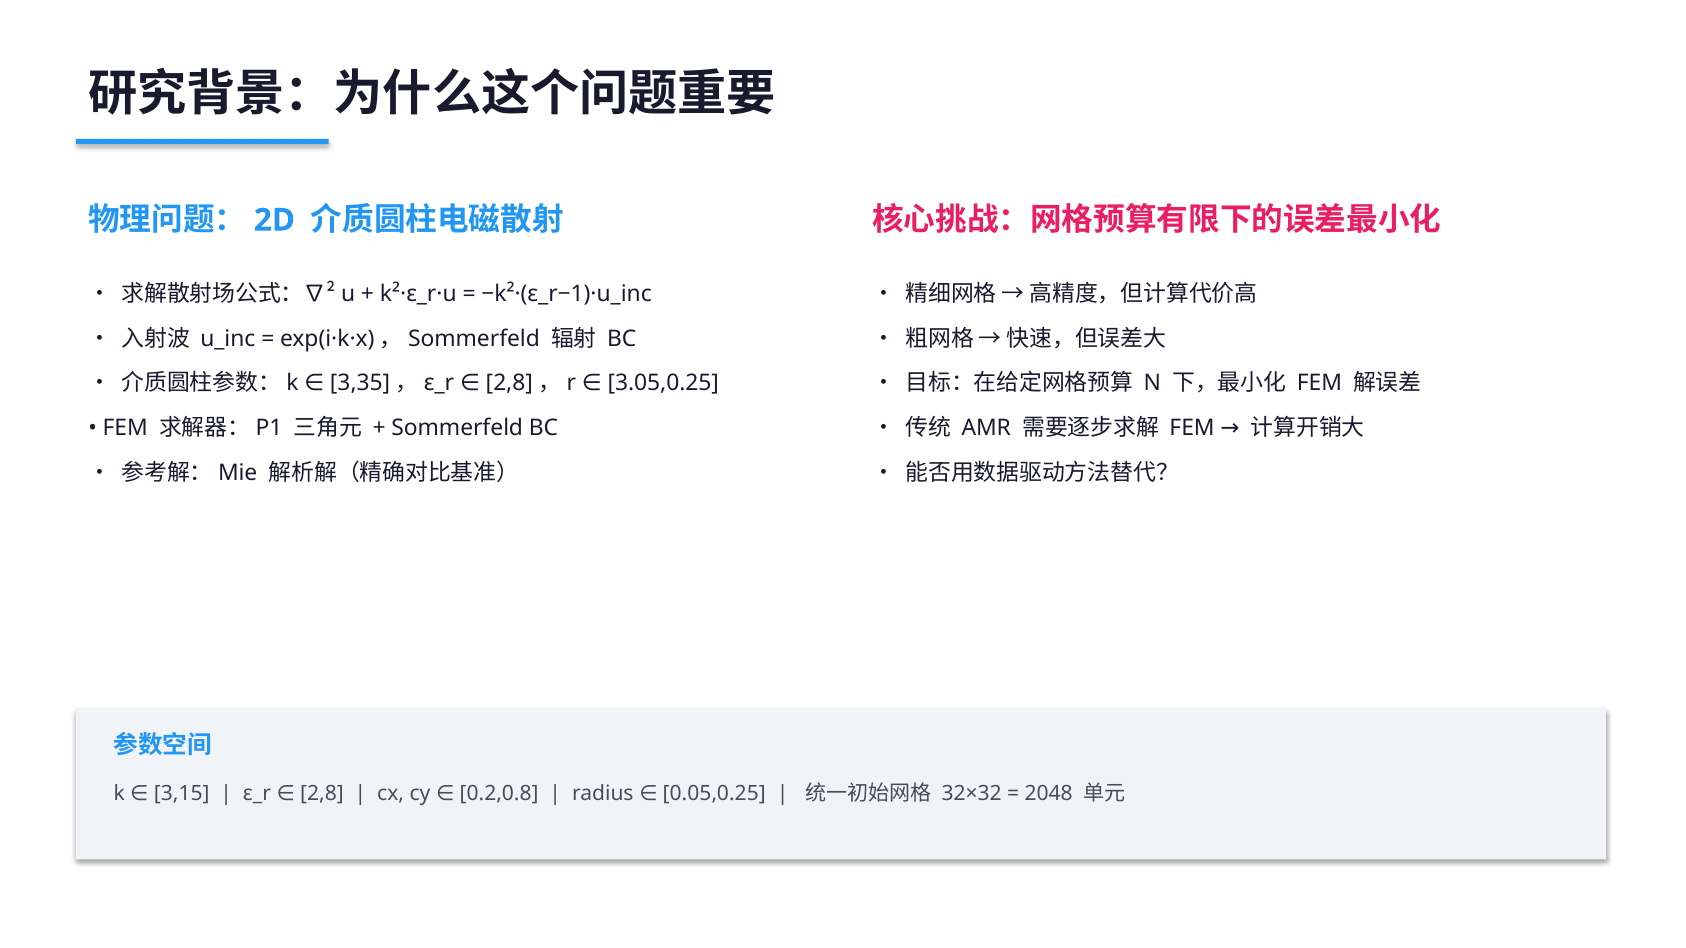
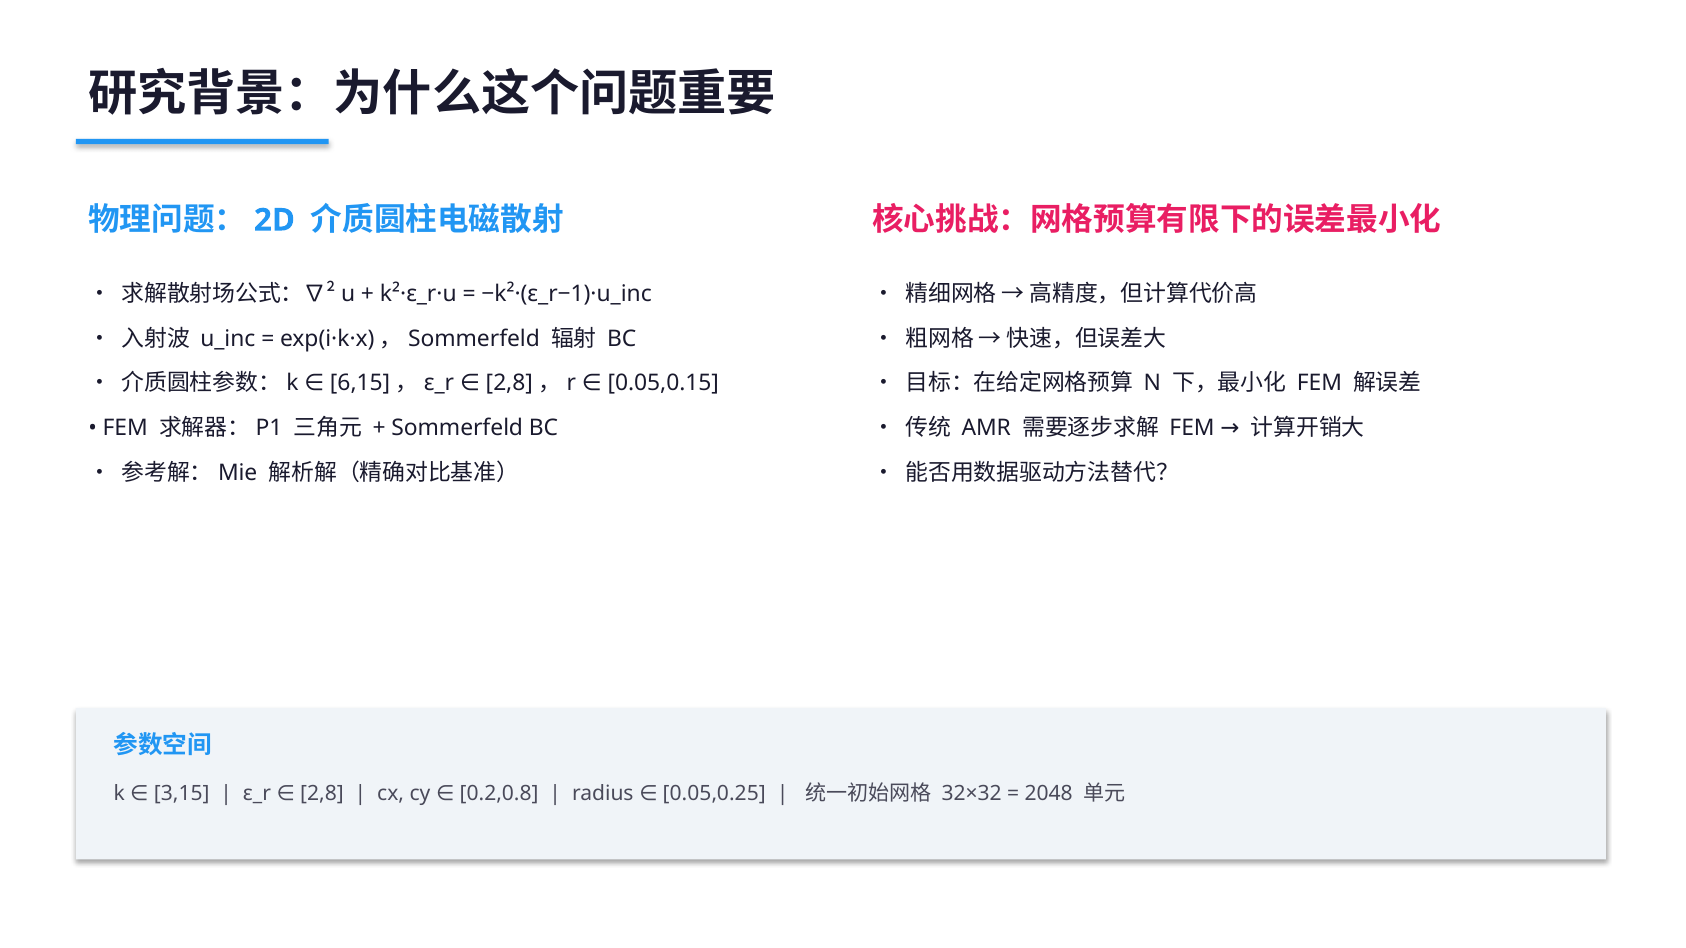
3.05,0.25: 3.05,0.25 -> 0.05,0.15
3,35: 3,35 -> 6,15
